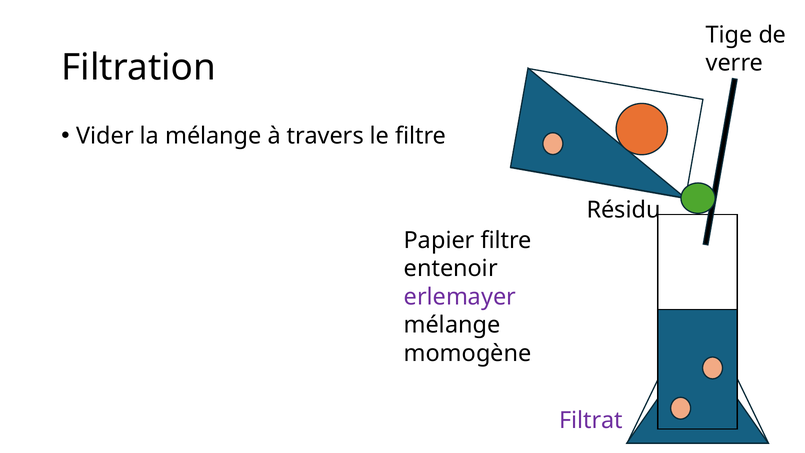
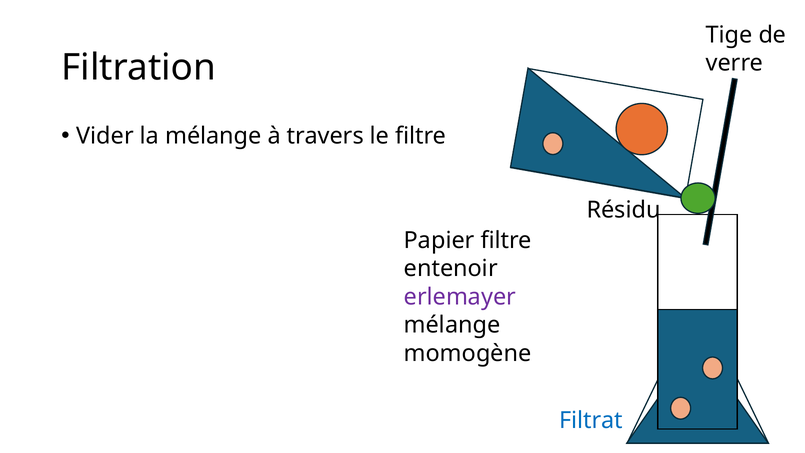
Filtrat colour: purple -> blue
